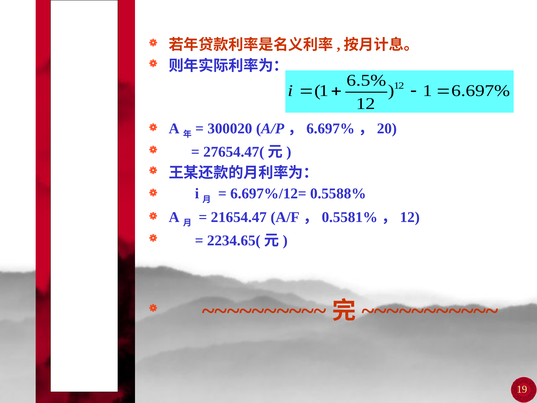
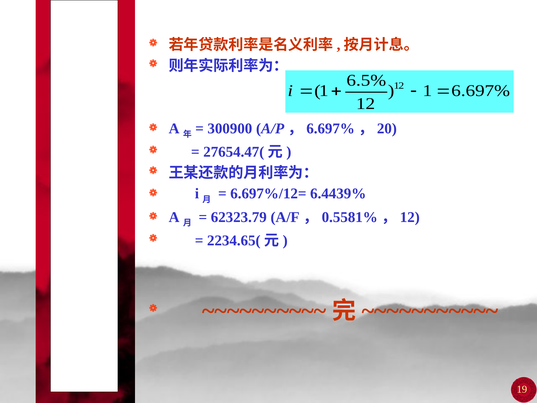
300020: 300020 -> 300900
0.5588%: 0.5588% -> 6.4439%
21654.47: 21654.47 -> 62323.79
